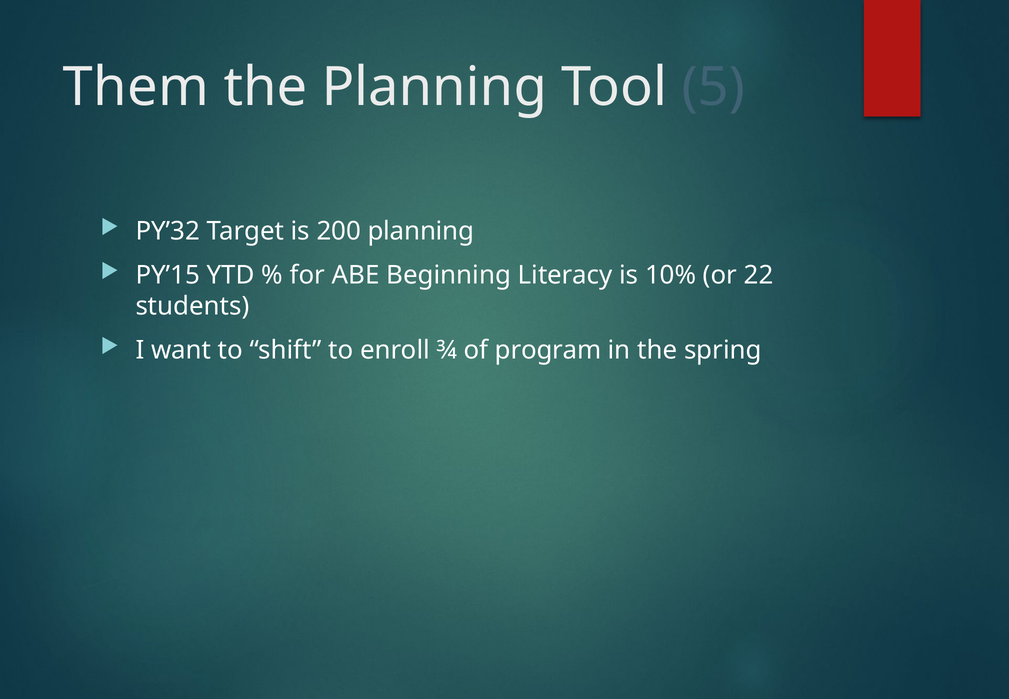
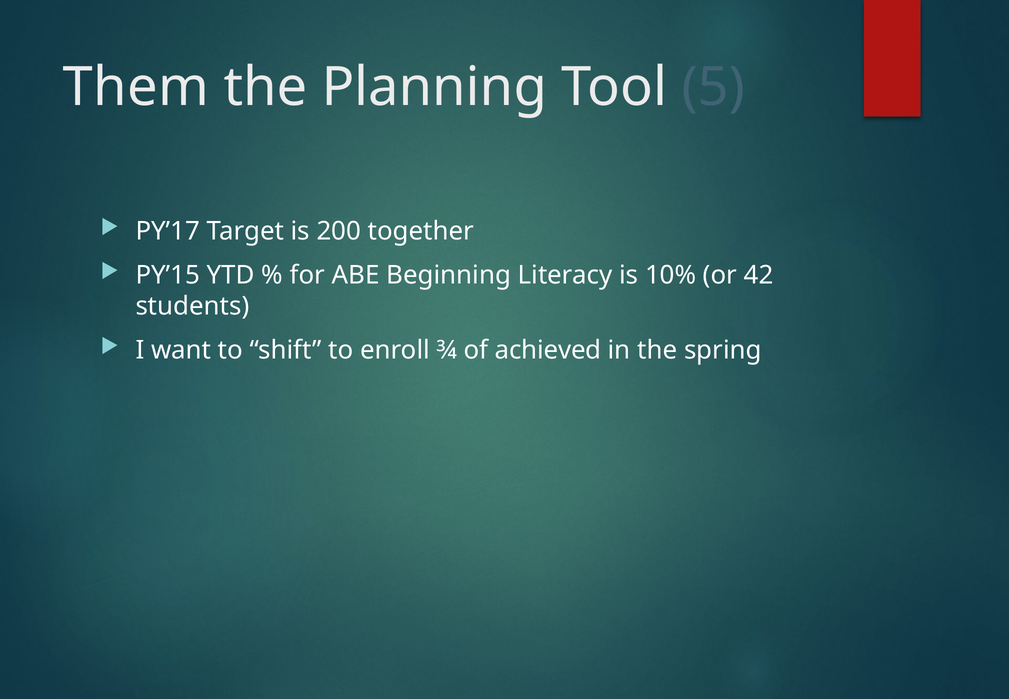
PY’32: PY’32 -> PY’17
200 planning: planning -> together
22: 22 -> 42
program: program -> achieved
